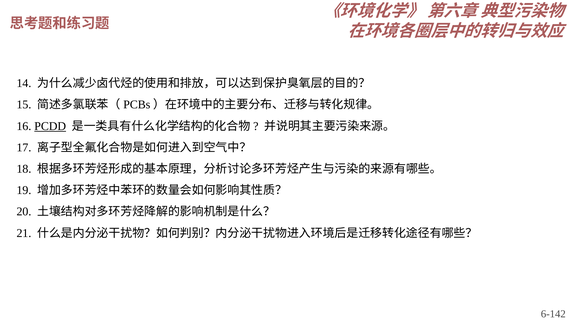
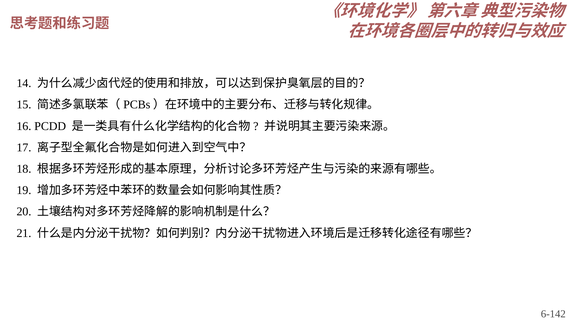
PCDD underline: present -> none
